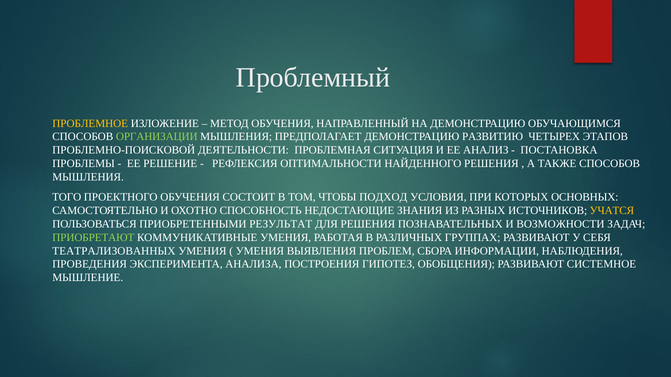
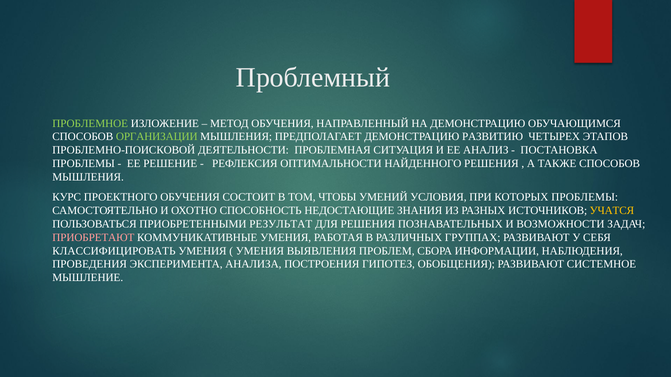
ПРОБЛЕМНОЕ colour: yellow -> light green
ТОГО: ТОГО -> КУРС
ПОДХОД: ПОДХОД -> УМЕНИЙ
КОТОРЫХ ОСНОВНЫХ: ОСНОВНЫХ -> ПРОБЛЕМЫ
ПРИОБРЕТАЮТ colour: light green -> pink
ТЕАТРАЛИЗОВАННЫХ: ТЕАТРАЛИЗОВАННЫХ -> КЛАССИФИЦИРОВАТЬ
